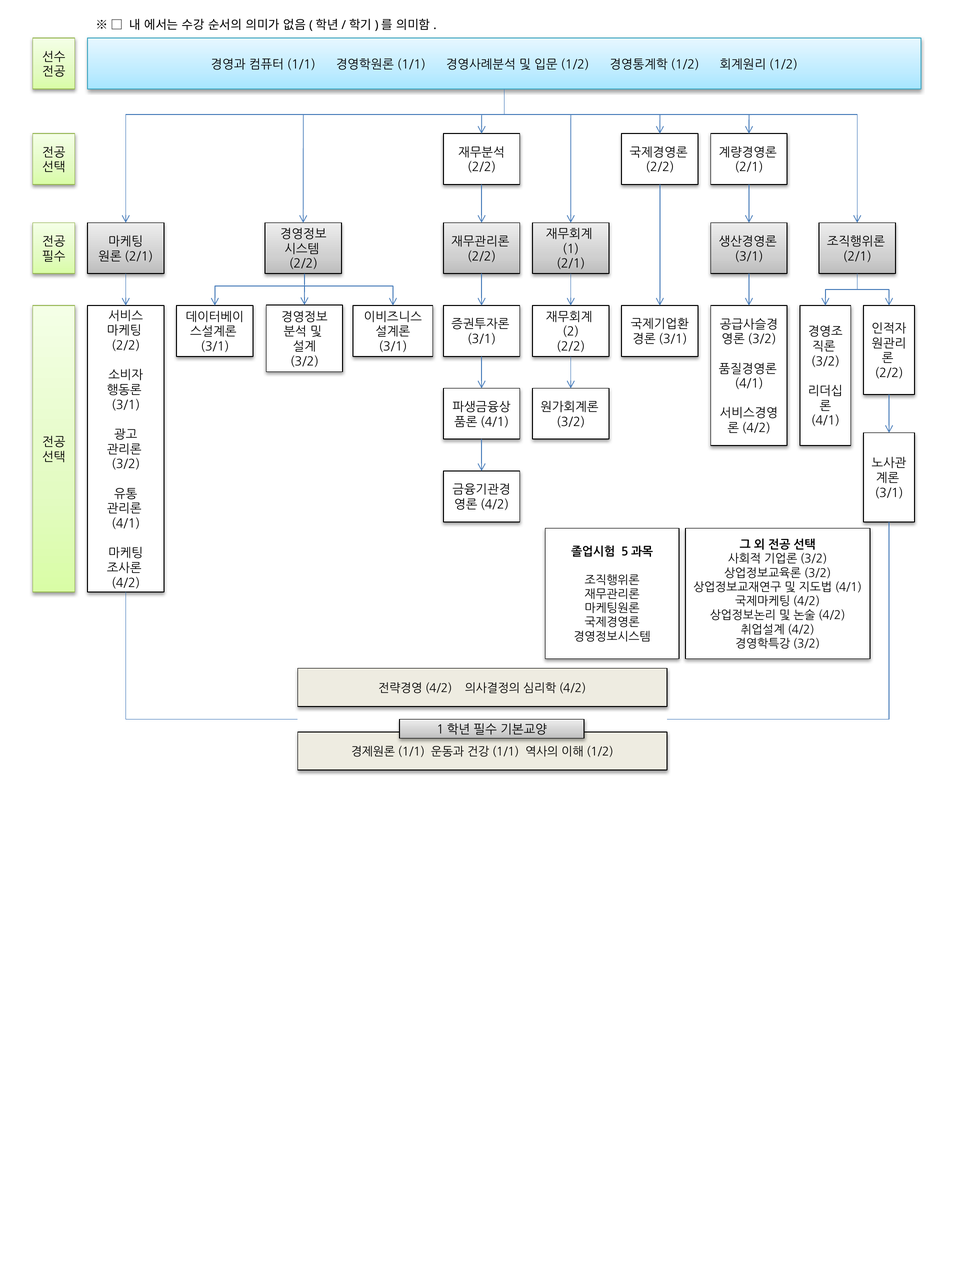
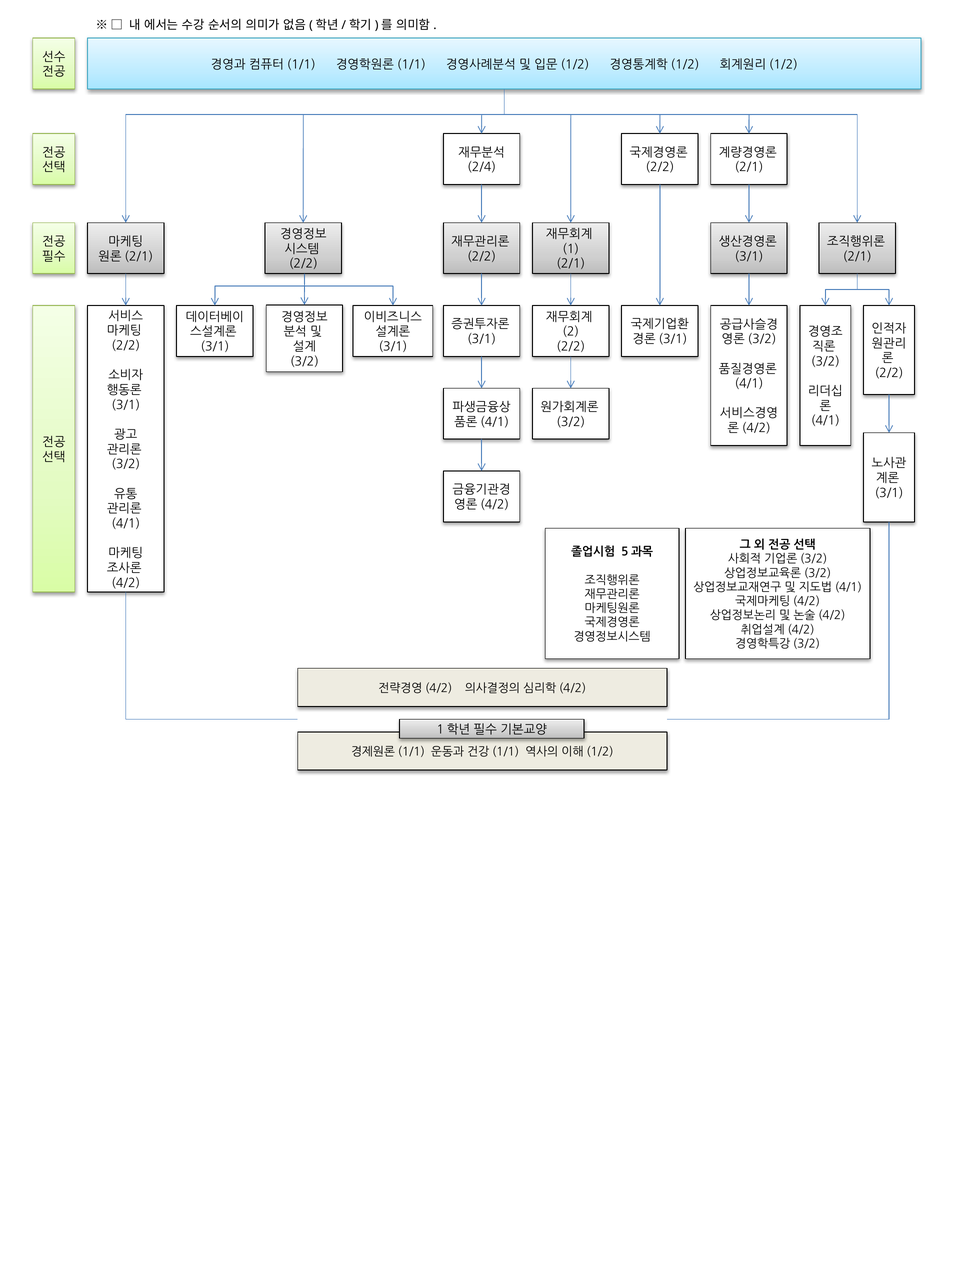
2/2 at (482, 167): 2/2 -> 2/4
